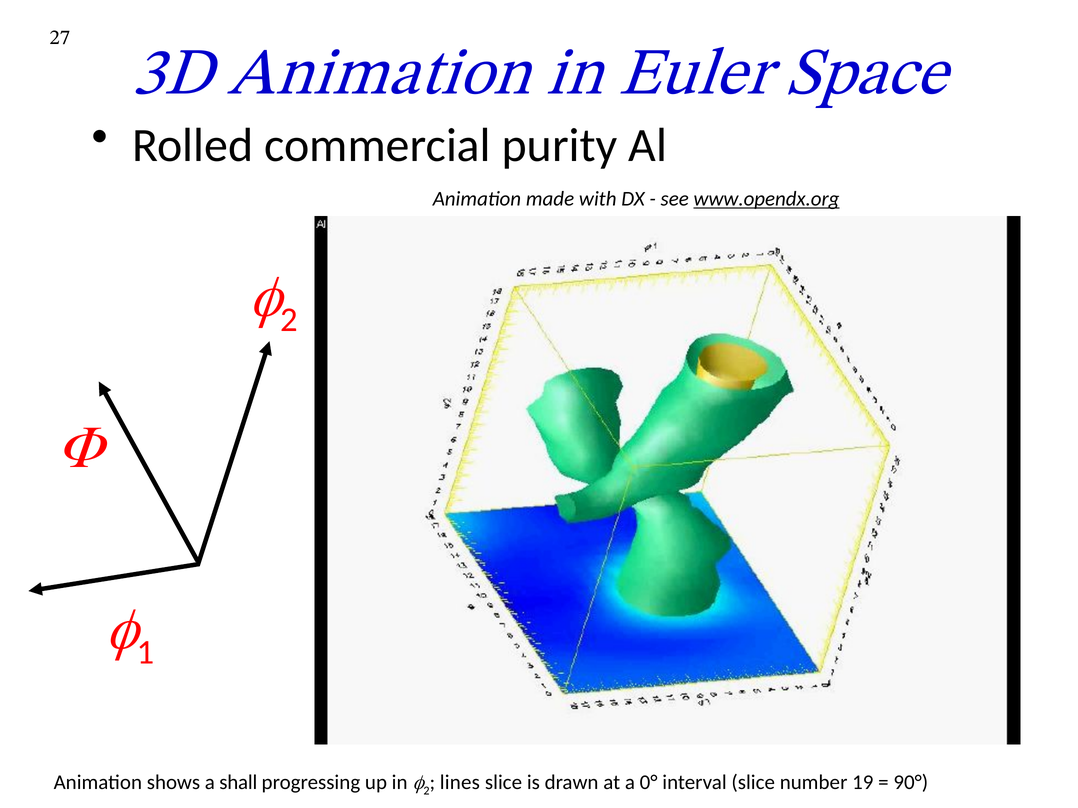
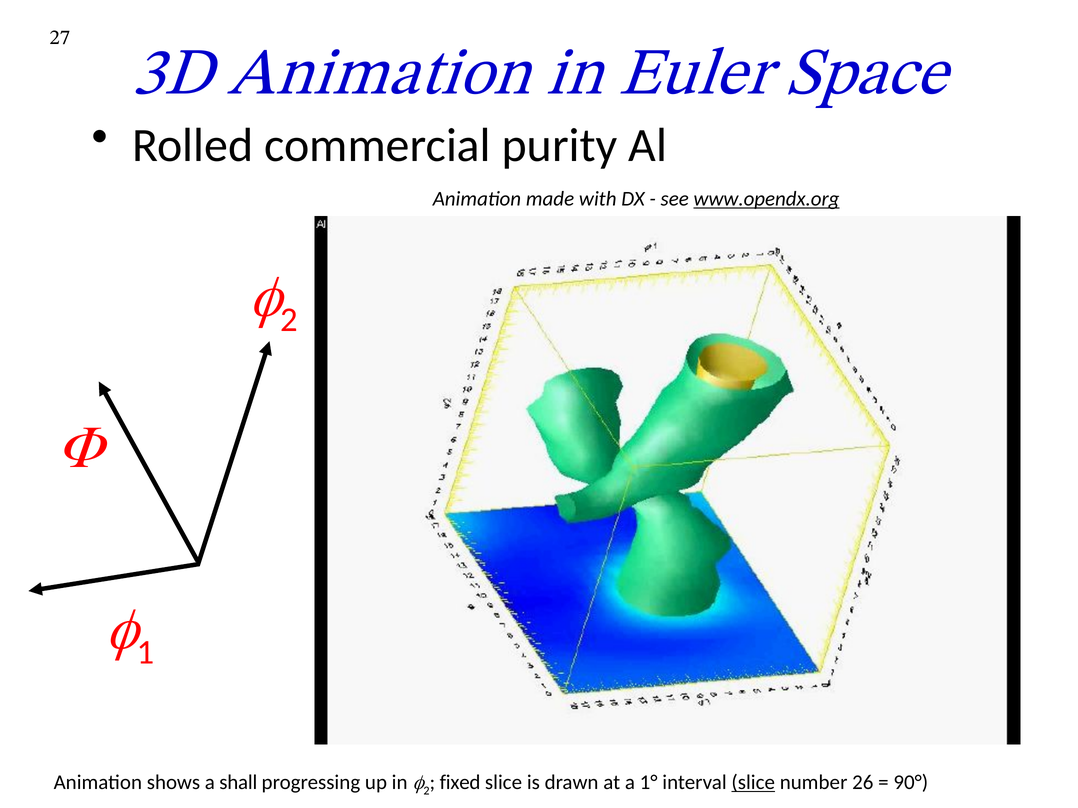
lines: lines -> fixed
0°: 0° -> 1°
slice at (753, 783) underline: none -> present
19: 19 -> 26
